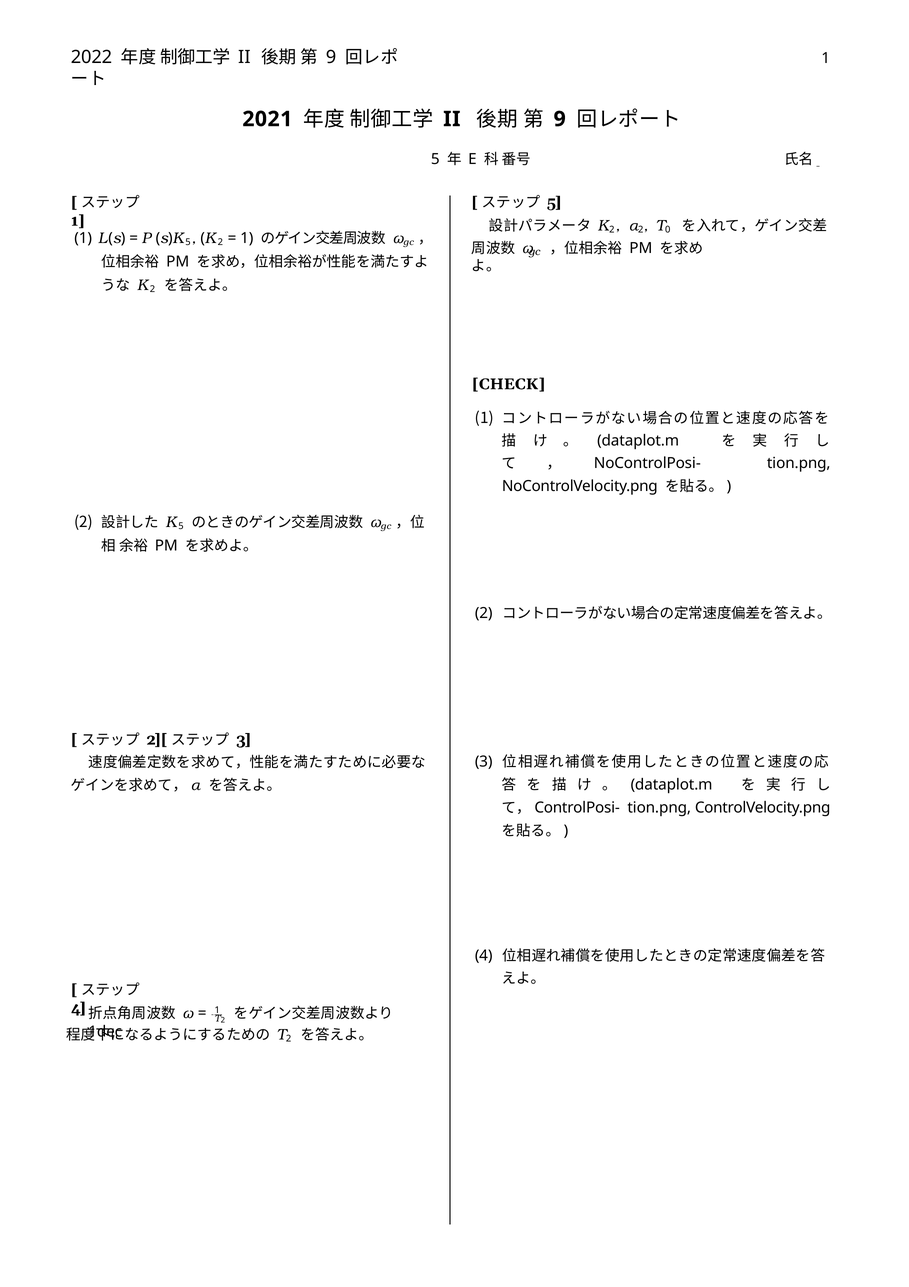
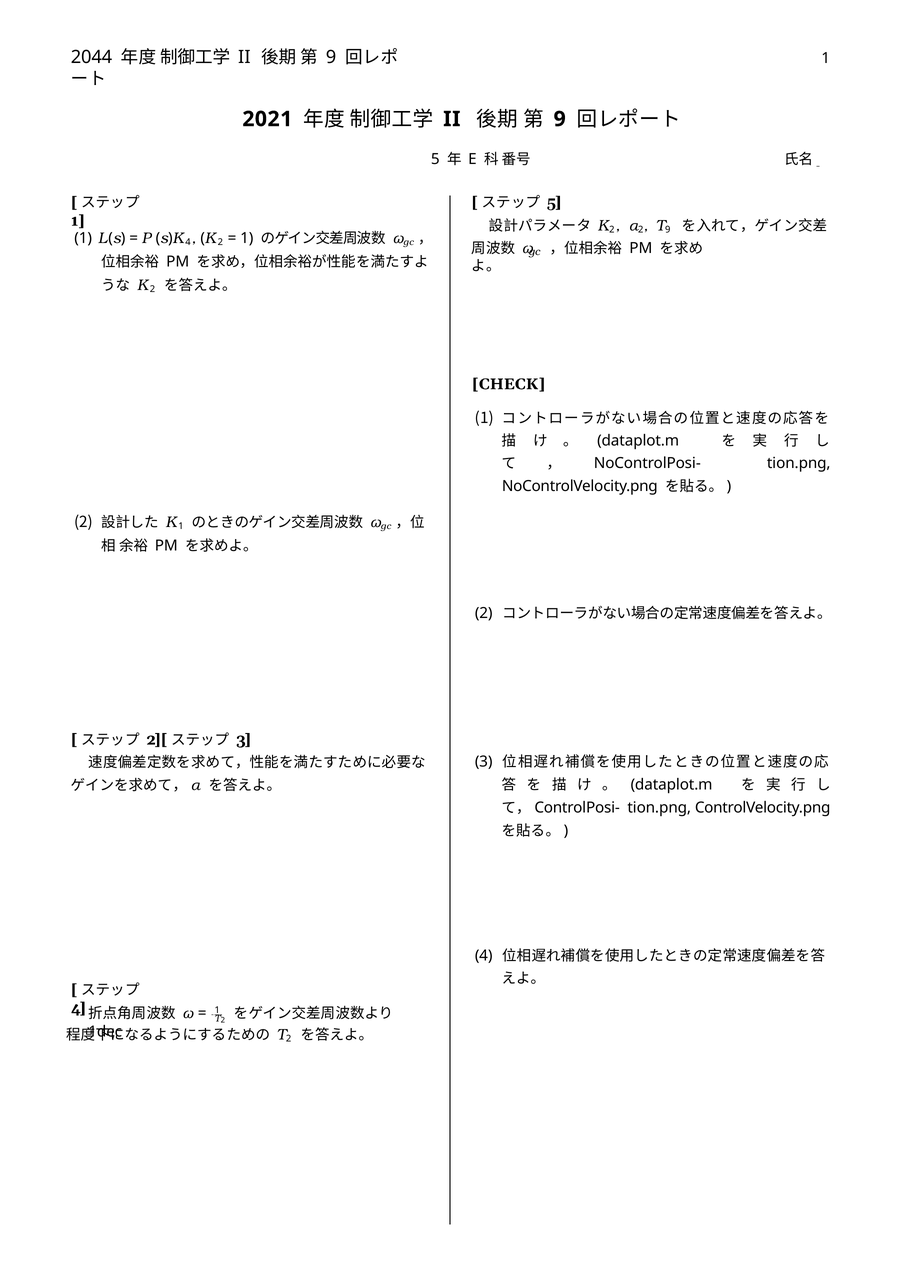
2022: 2022 -> 2044
0 at (668, 229): 0 -> 9
5 at (188, 242): 5 -> 4
5 at (181, 526): 5 -> 1
